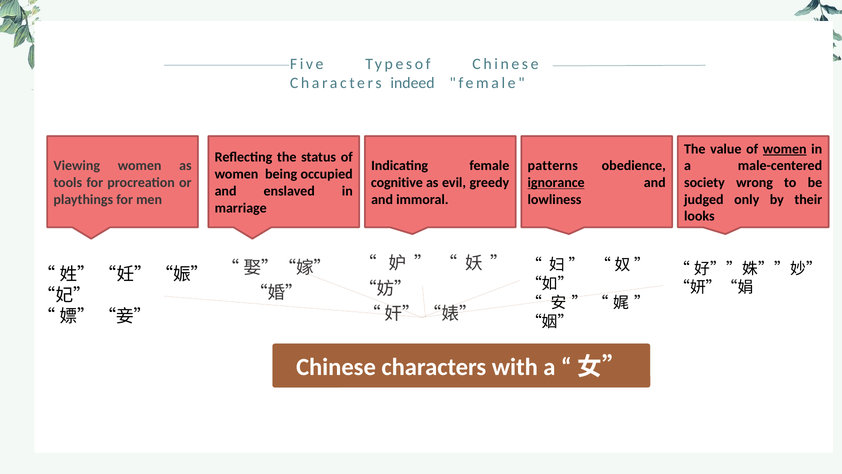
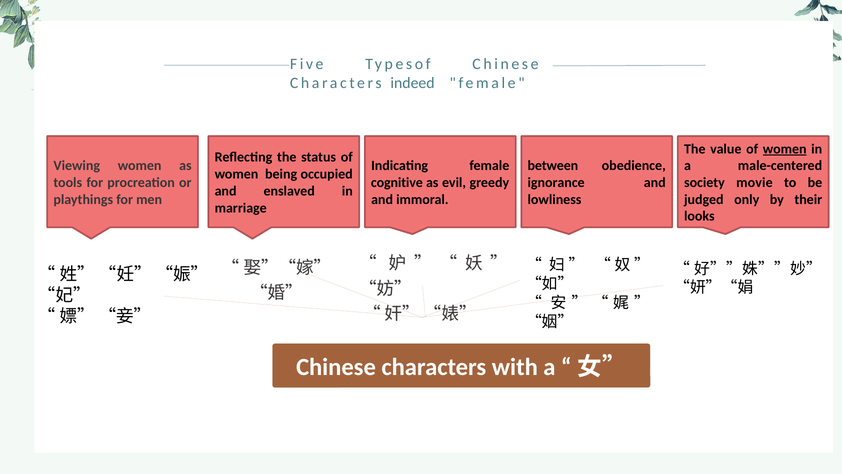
patterns: patterns -> between
ignorance underline: present -> none
wrong: wrong -> movie
